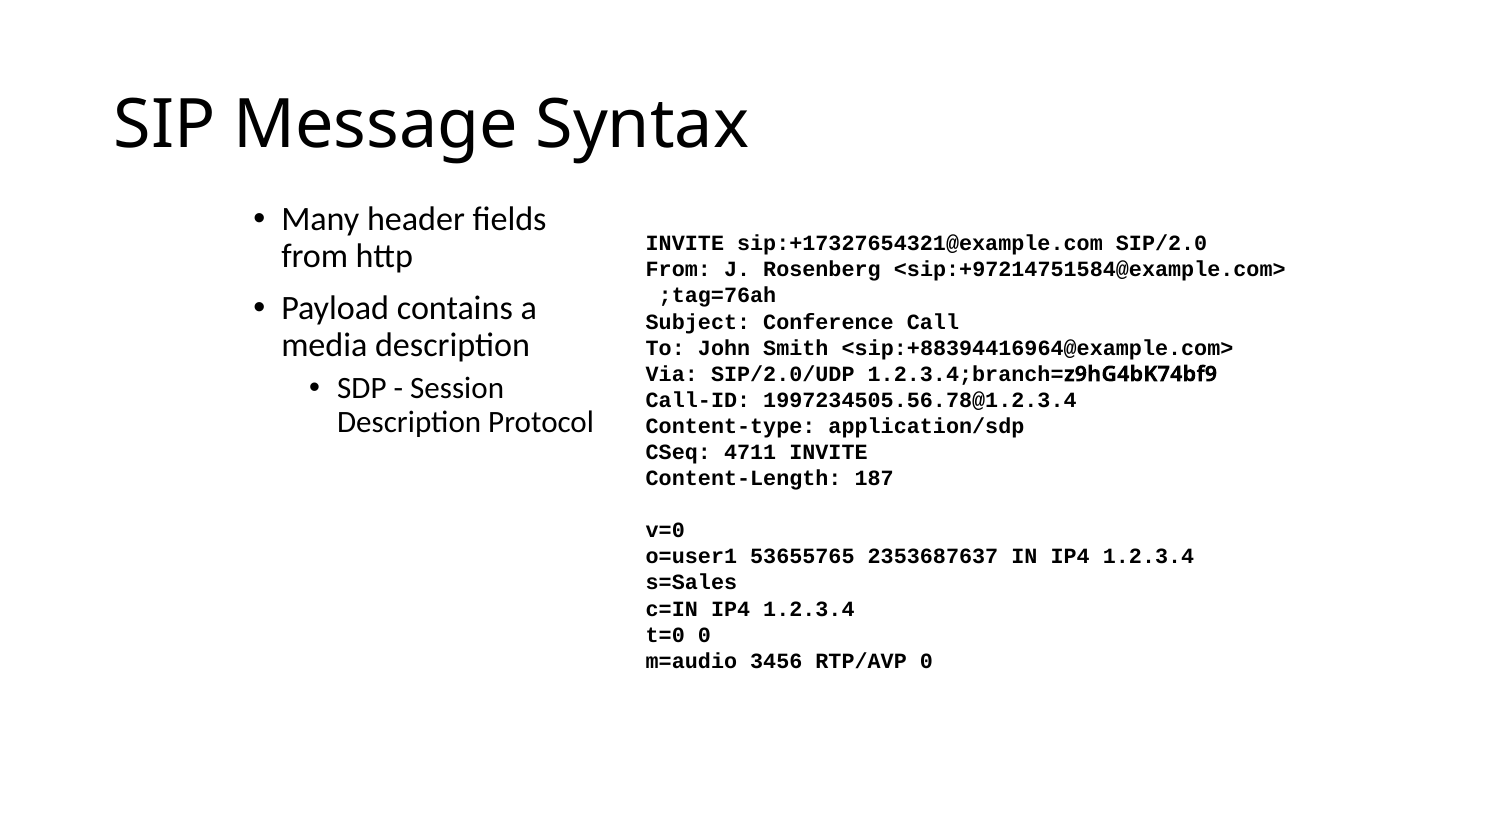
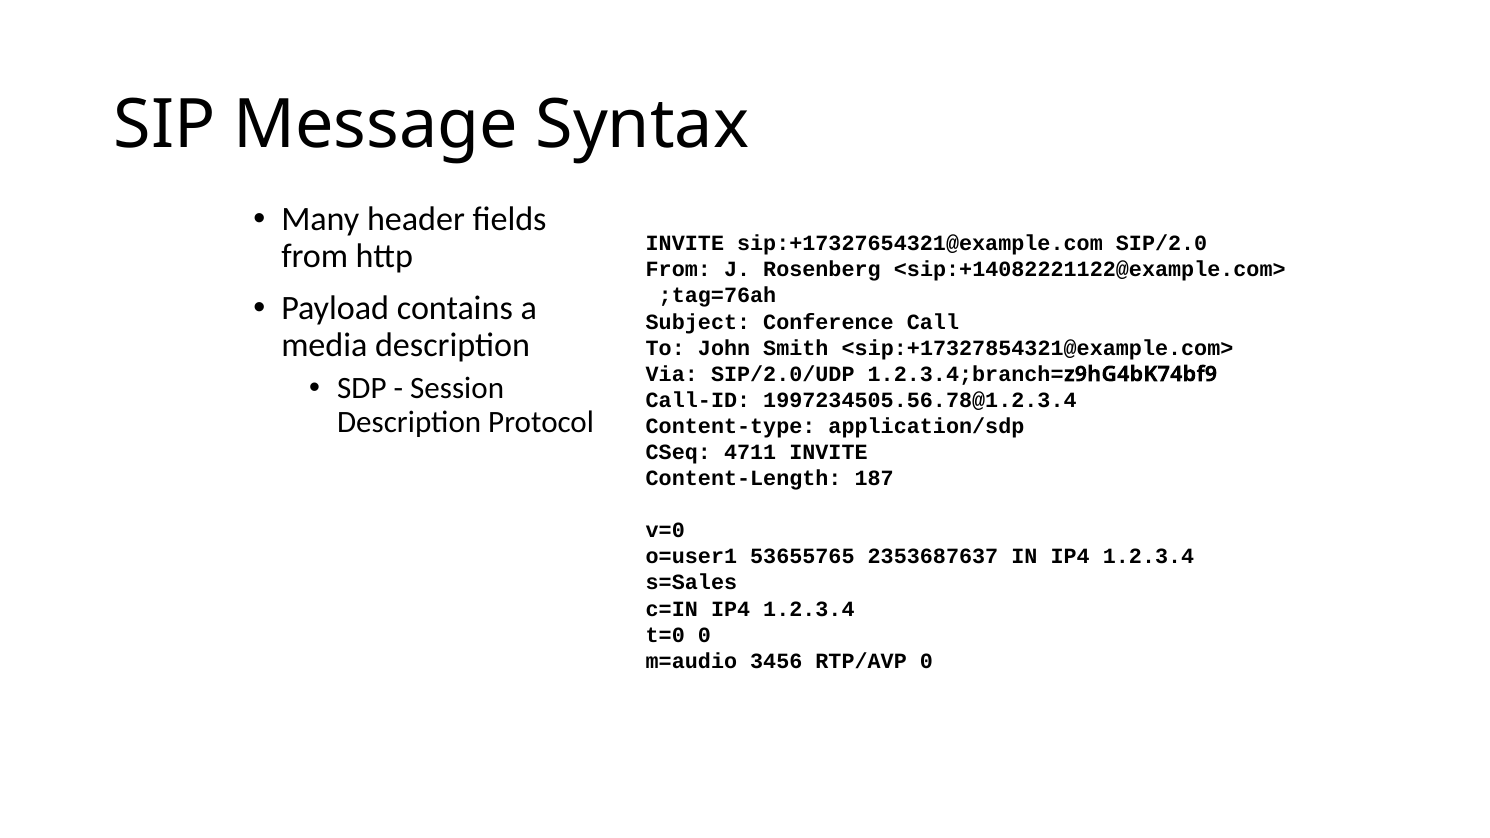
<sip:+97214751584@example.com>: <sip:+97214751584@example.com> -> <sip:+14082221122@example.com>
<sip:+88394416964@example.com>: <sip:+88394416964@example.com> -> <sip:+17327854321@example.com>
